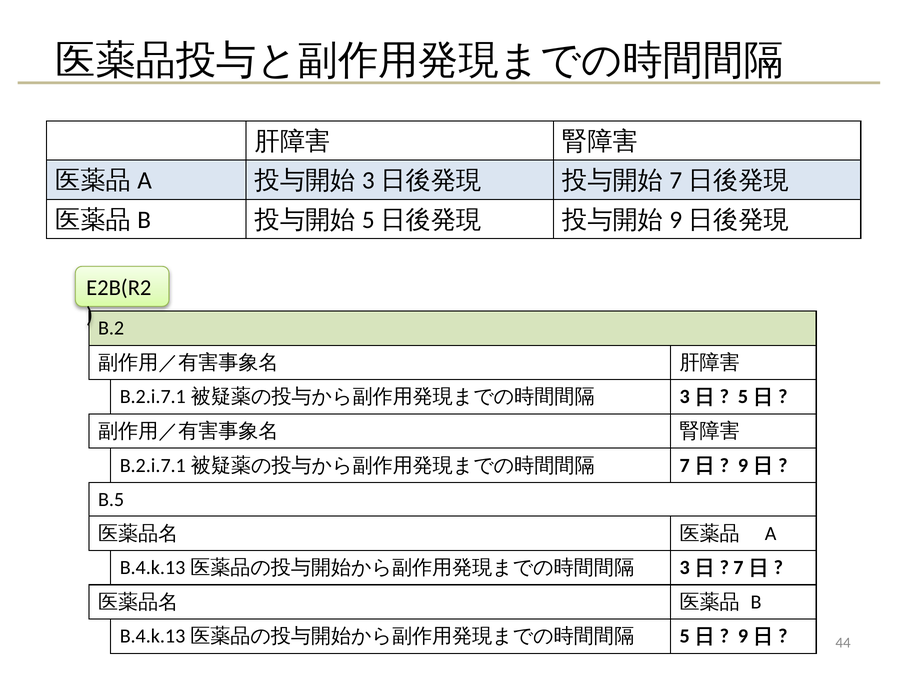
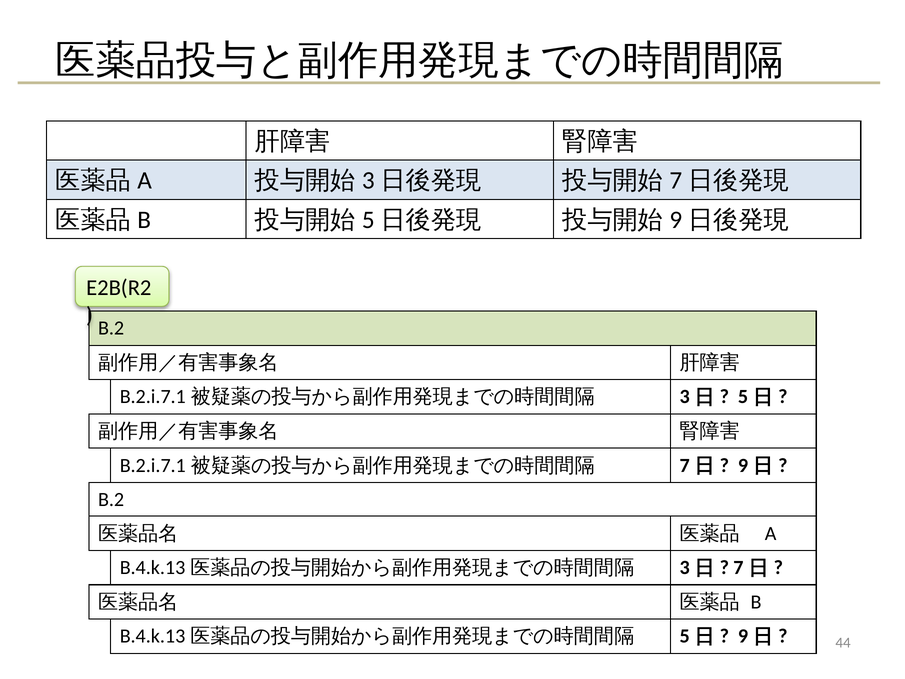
B.5 at (111, 499): B.5 -> B.2
